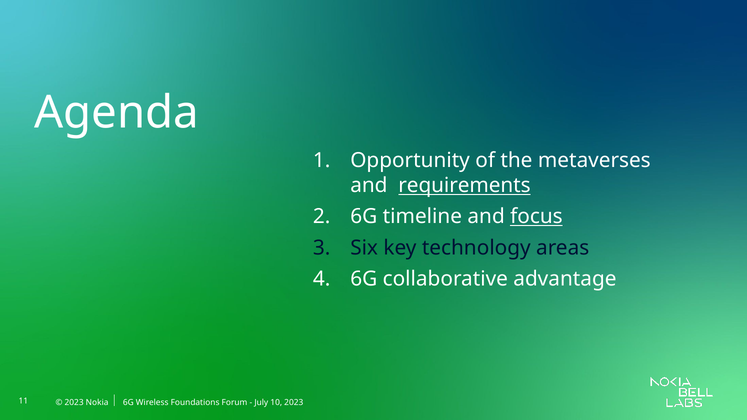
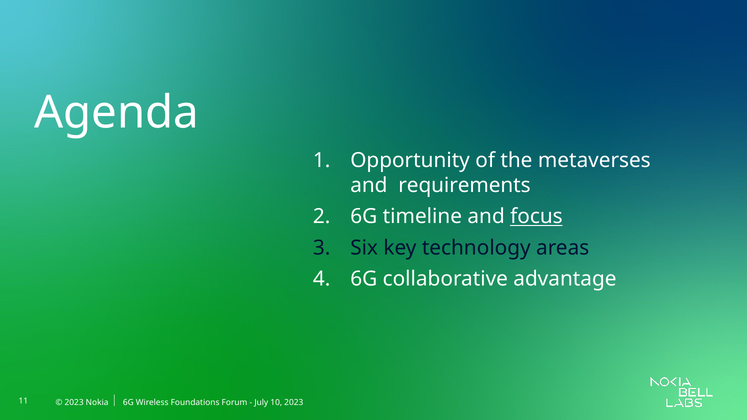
requirements underline: present -> none
